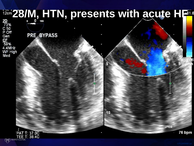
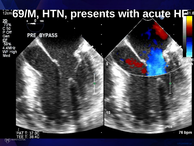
28/M: 28/M -> 69/M
